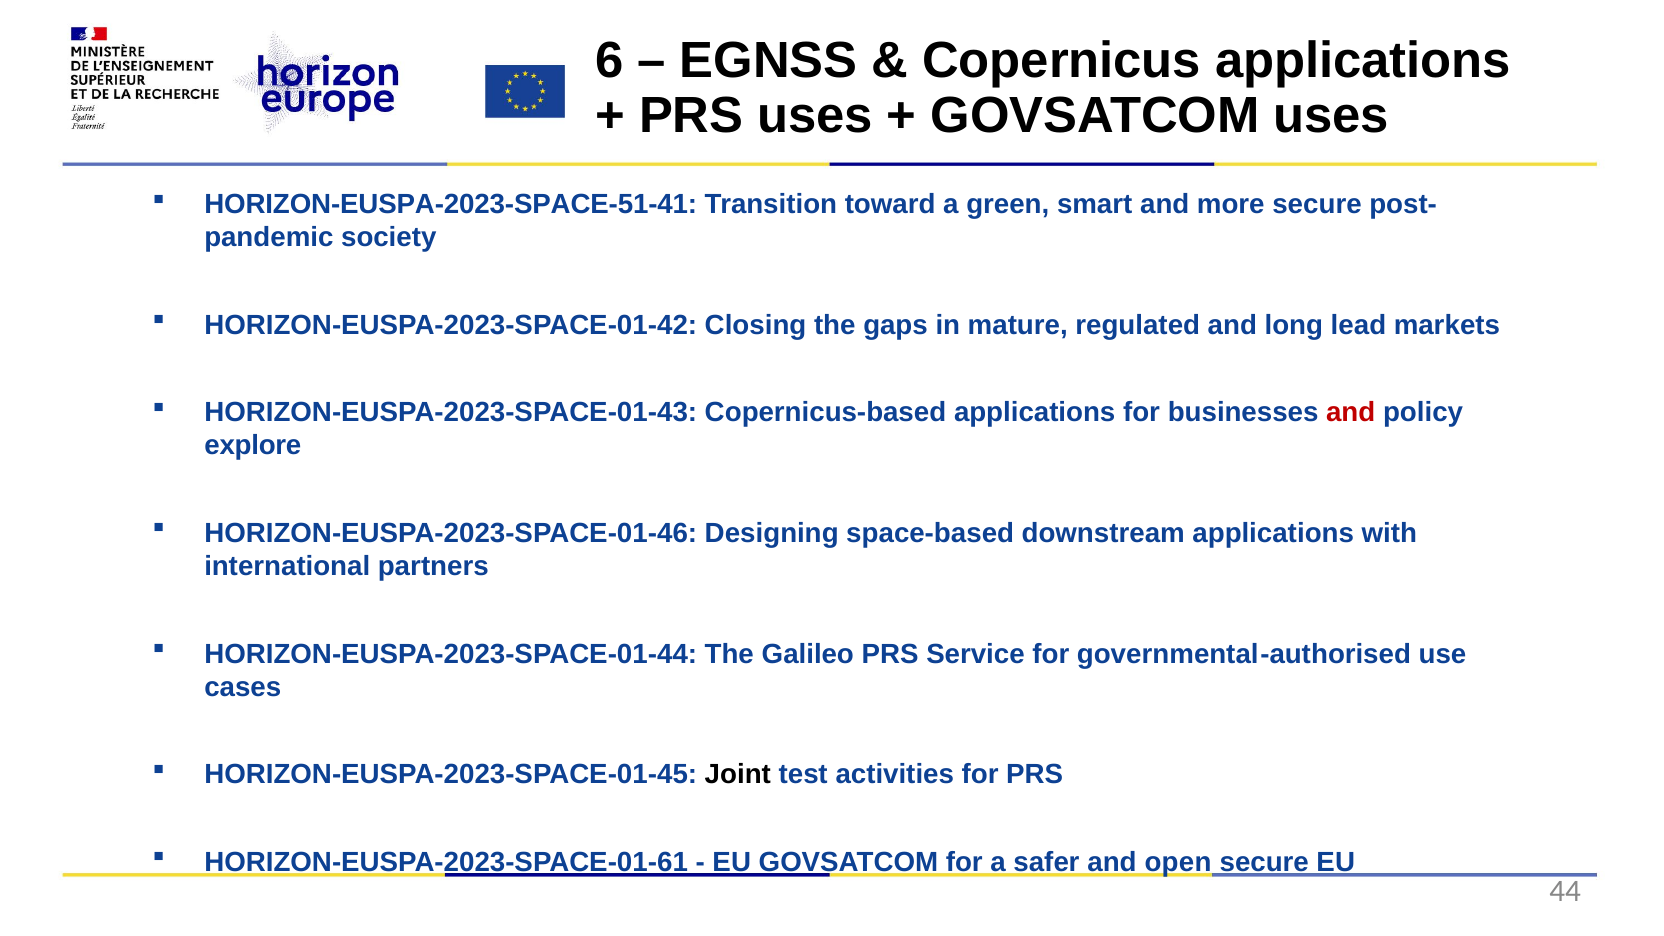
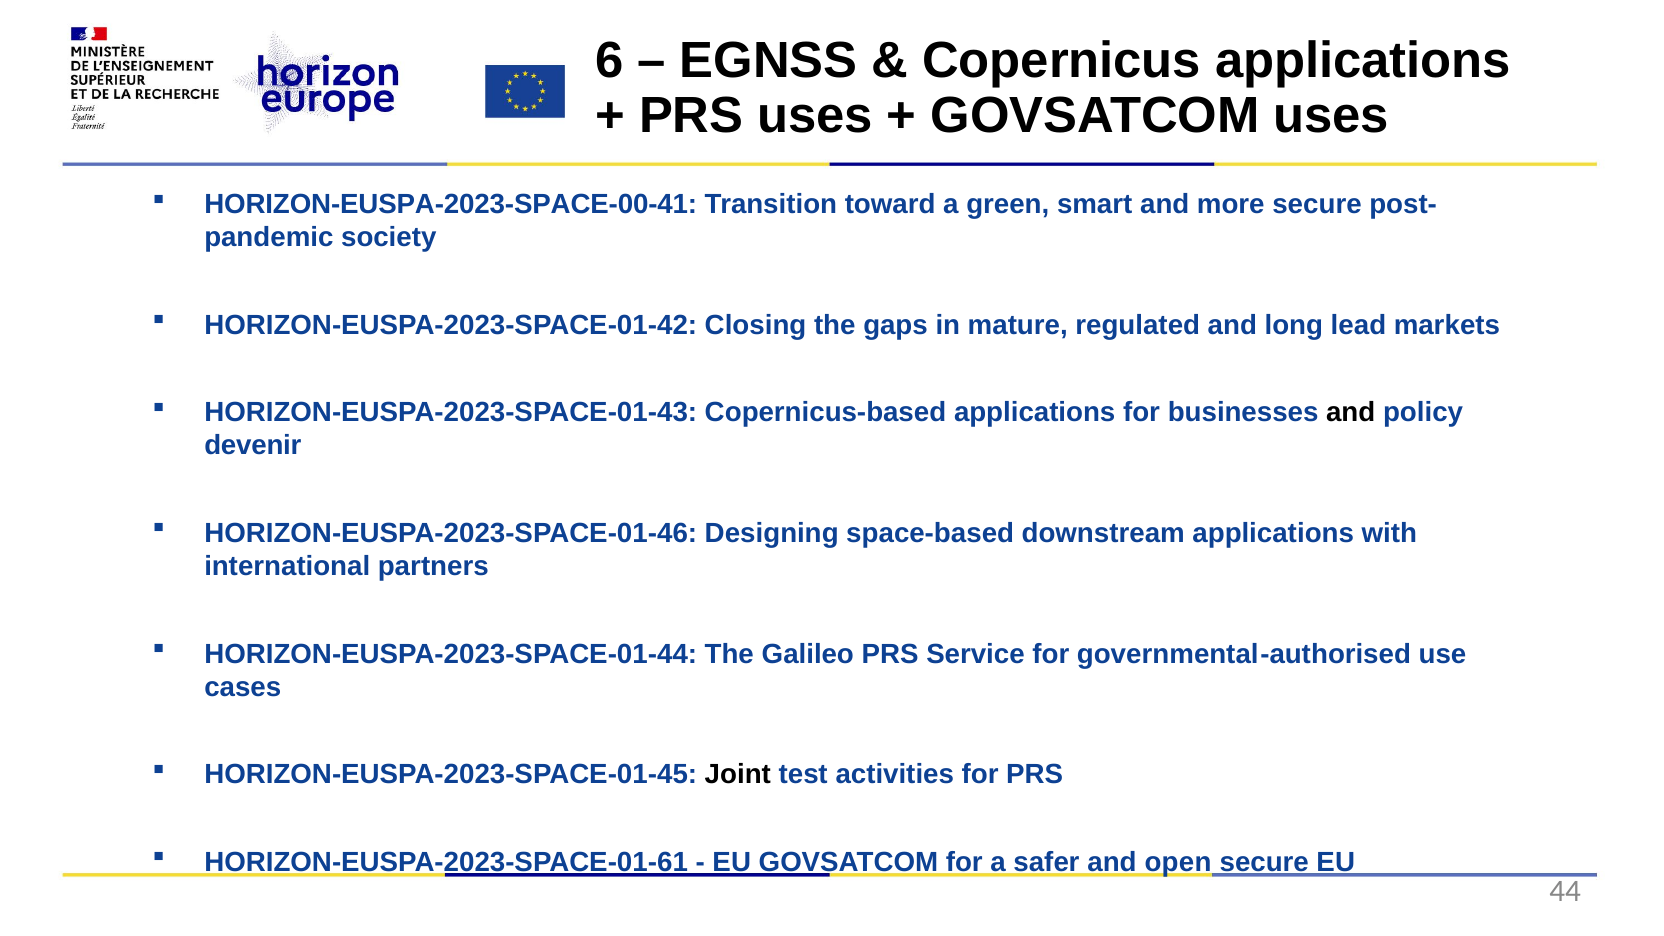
HORIZON-EUSPA-2023-SPACE-51-41: HORIZON-EUSPA-2023-SPACE-51-41 -> HORIZON-EUSPA-2023-SPACE-00-41
and at (1351, 413) colour: red -> black
explore: explore -> devenir
